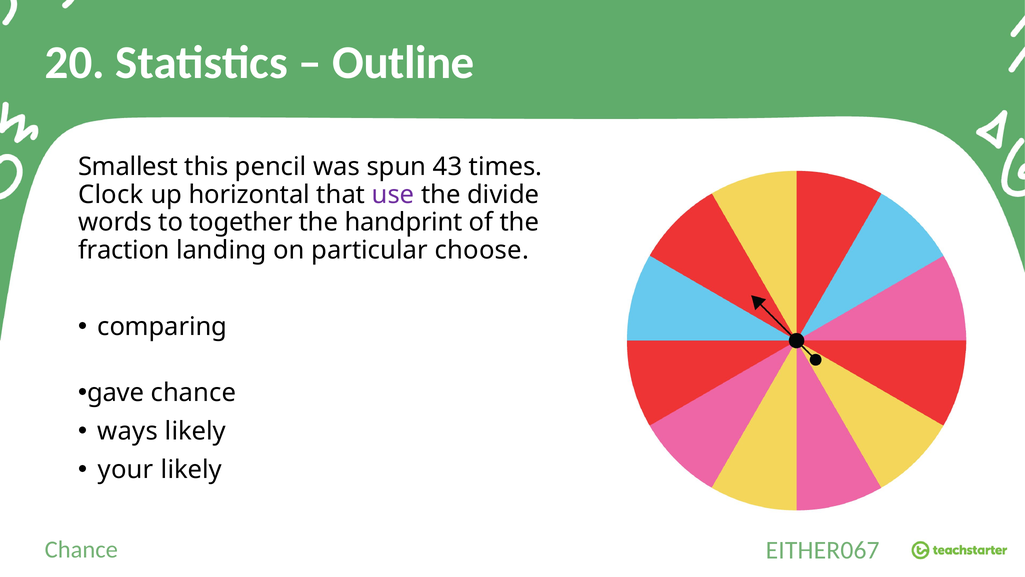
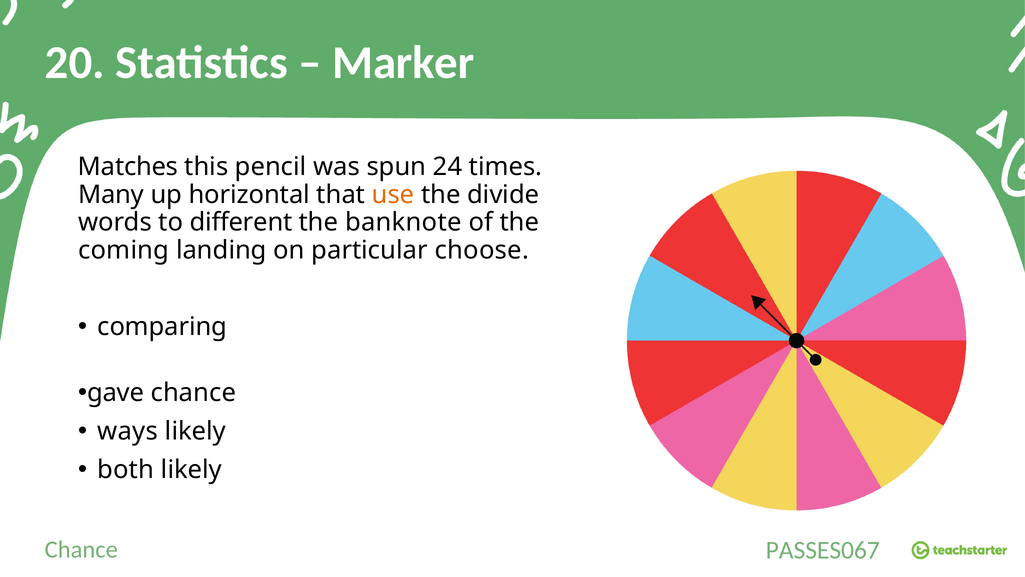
Outline: Outline -> Marker
Smallest: Smallest -> Matches
43: 43 -> 24
Clock: Clock -> Many
use colour: purple -> orange
together: together -> different
handprint: handprint -> banknote
fraction: fraction -> coming
your: your -> both
EITHER067: EITHER067 -> PASSES067
